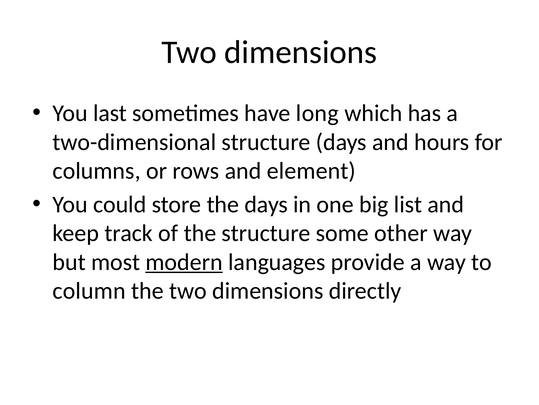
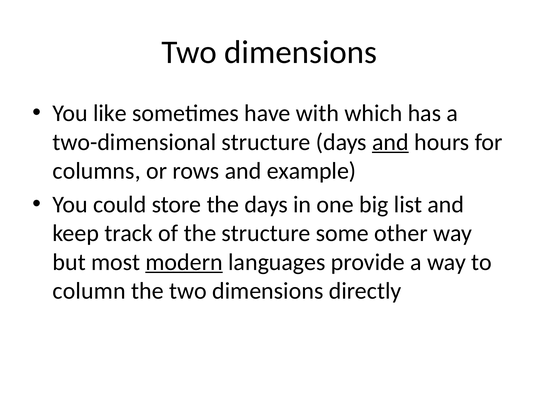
last: last -> like
long: long -> with
and at (390, 142) underline: none -> present
element: element -> example
